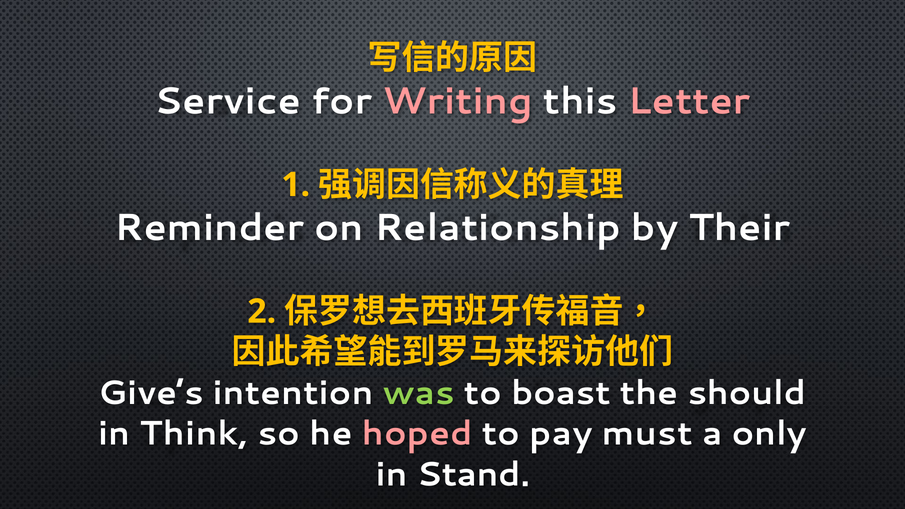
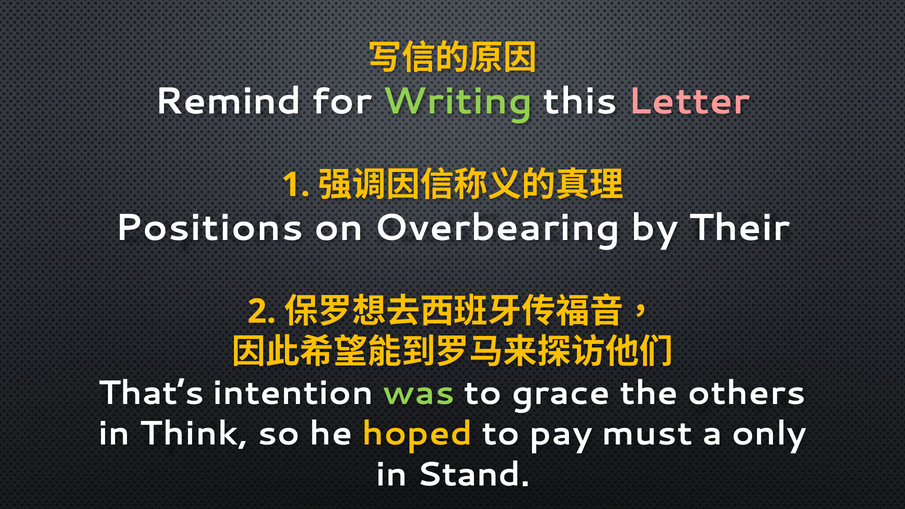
Service: Service -> Remind
Writing colour: pink -> light green
Reminder: Reminder -> Positions
Relationship: Relationship -> Overbearing
Give’s: Give’s -> That’s
boast: boast -> grace
should: should -> others
hoped colour: pink -> yellow
